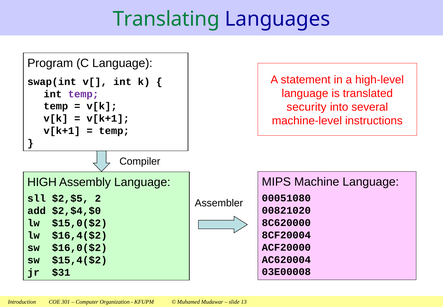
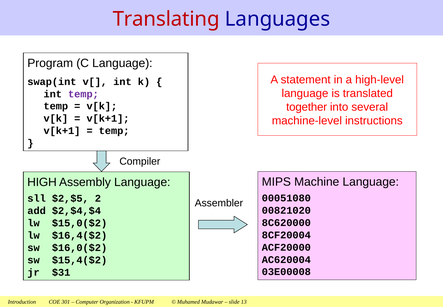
Translating colour: green -> red
security: security -> together
$2,$4,$0: $2,$4,$0 -> $2,$4,$4
